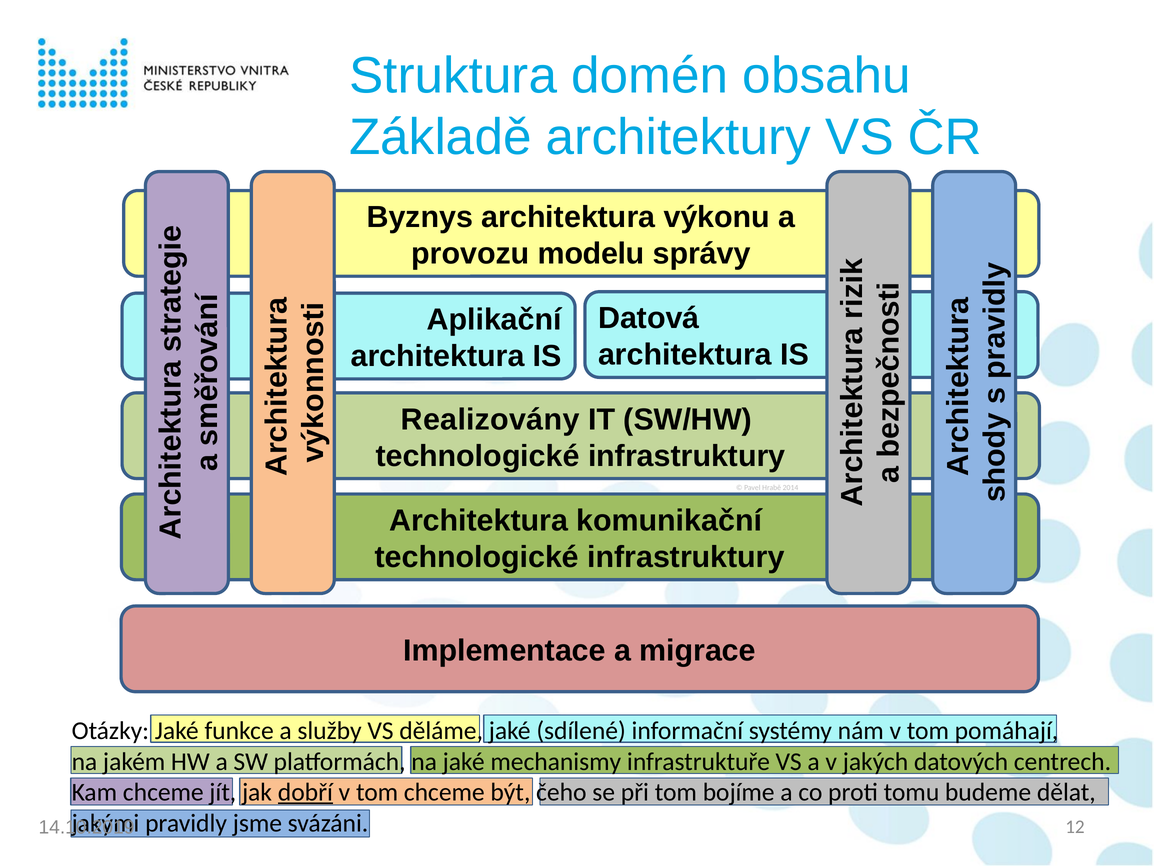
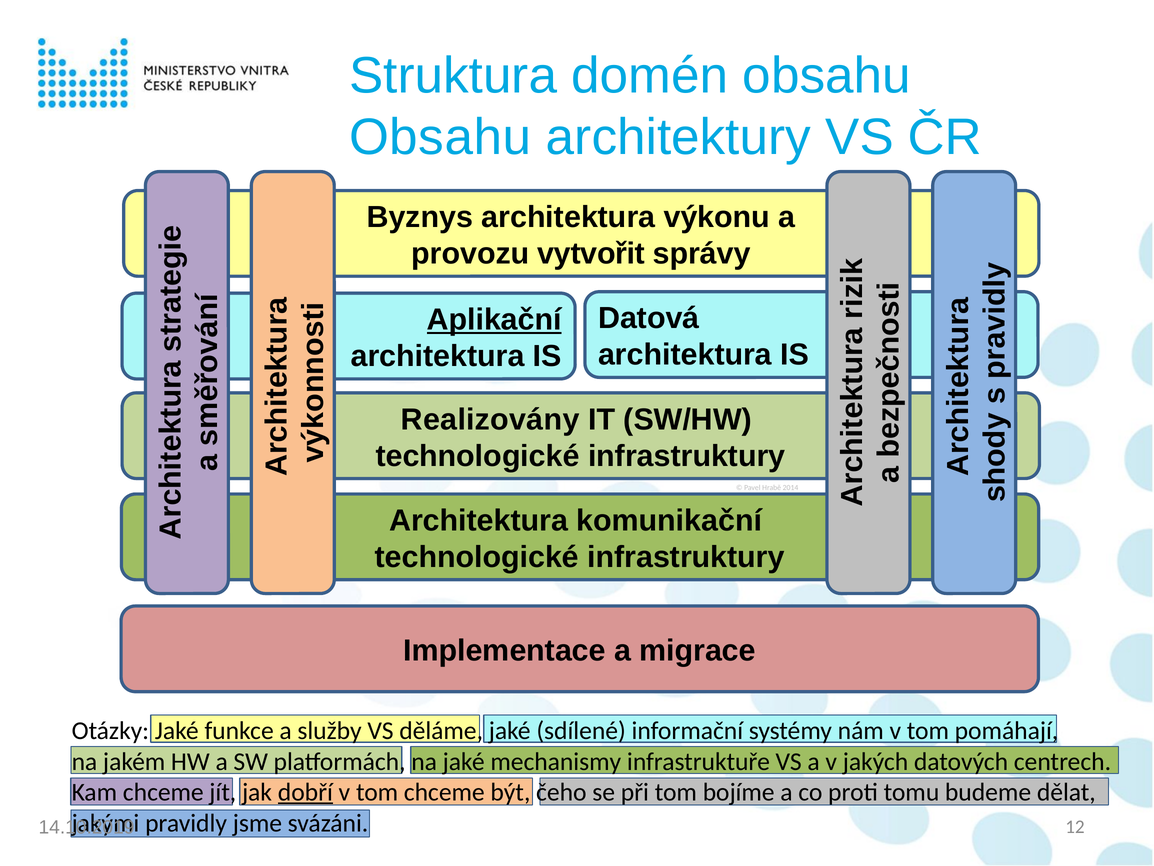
Základě at (440, 137): Základě -> Obsahu
modelu: modelu -> vytvořit
Aplikační underline: none -> present
